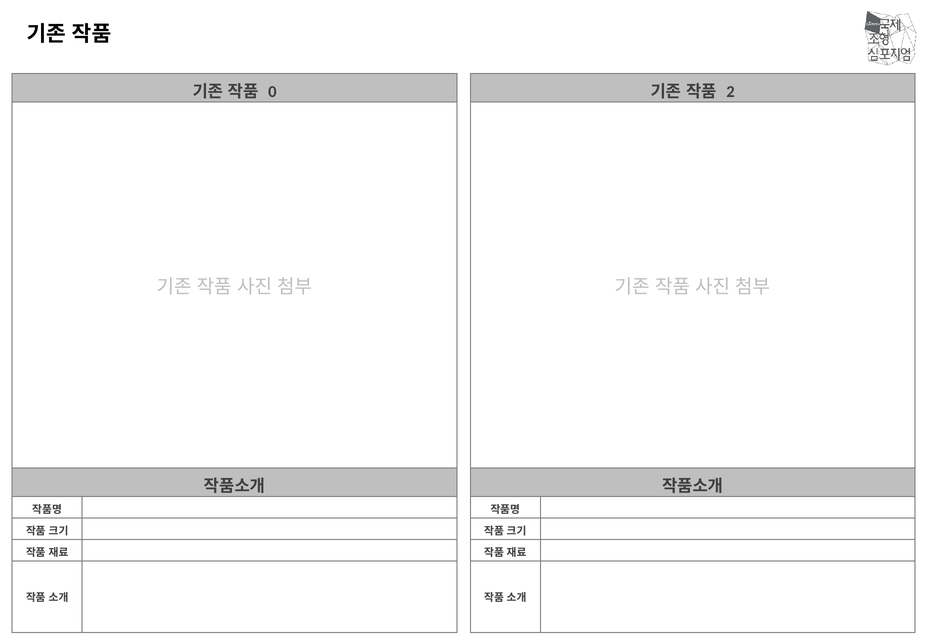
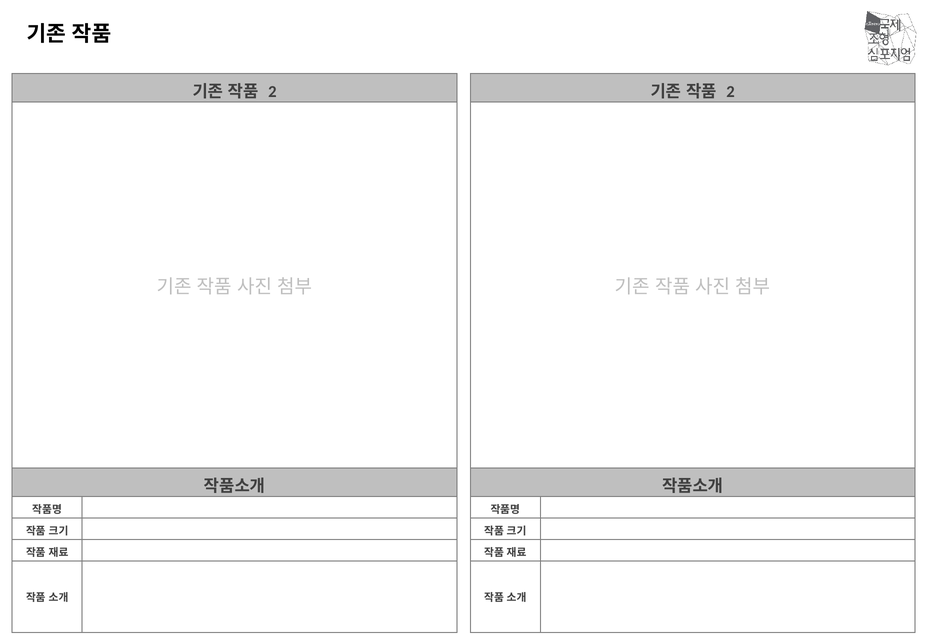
0 at (272, 92): 0 -> 2
